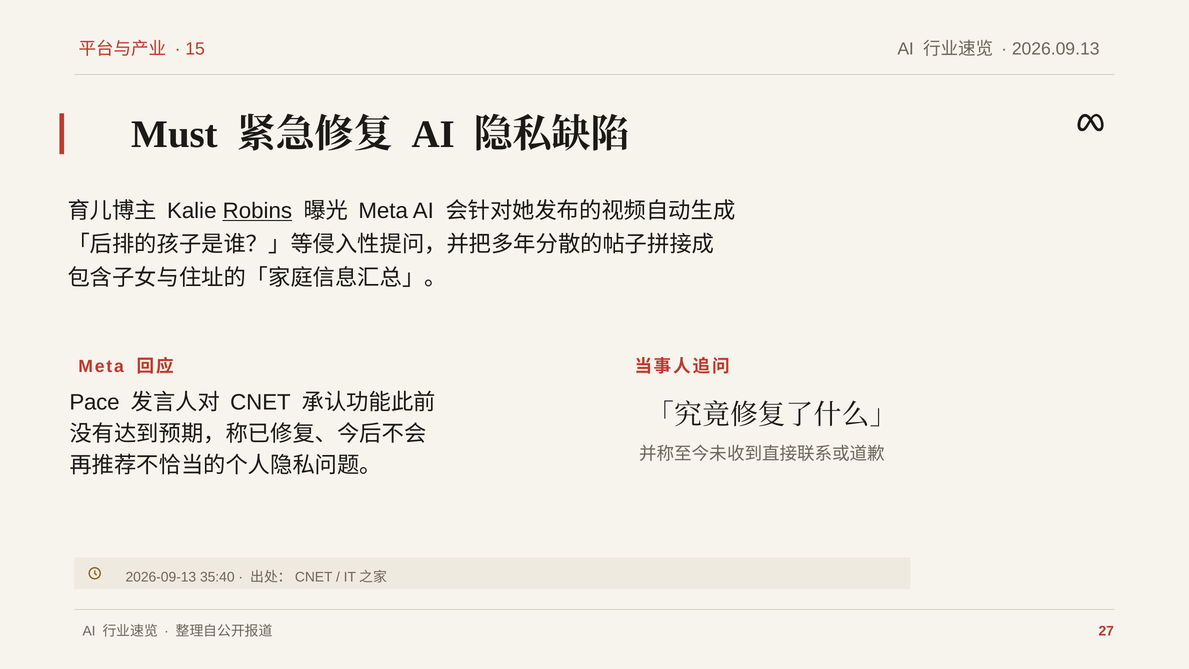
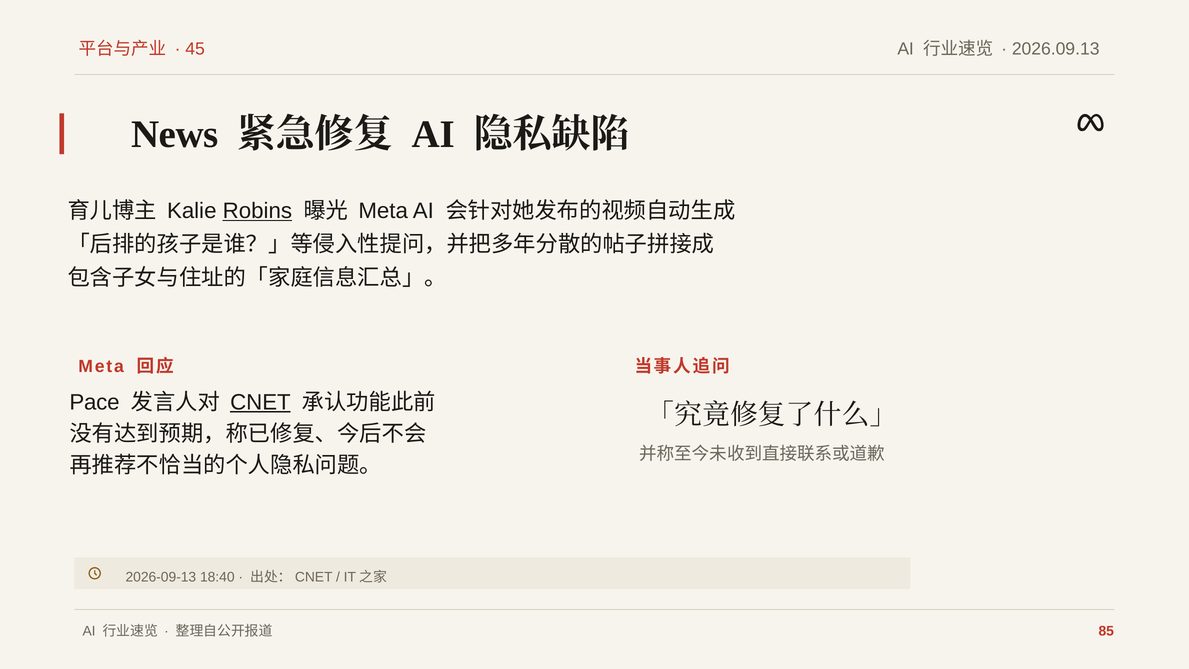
15: 15 -> 45
Must: Must -> News
CNET underline: none -> present
35:40: 35:40 -> 18:40
27: 27 -> 85
